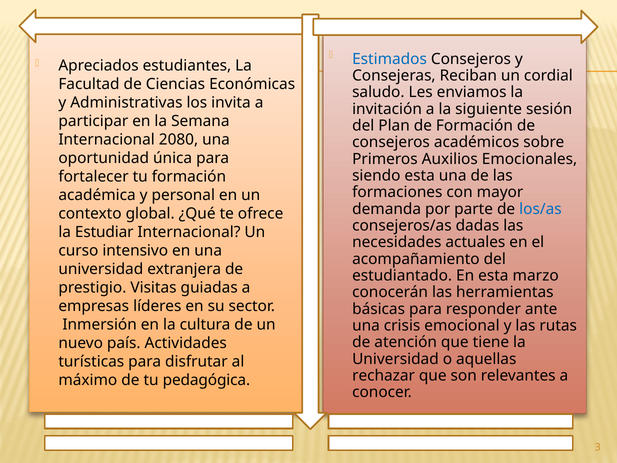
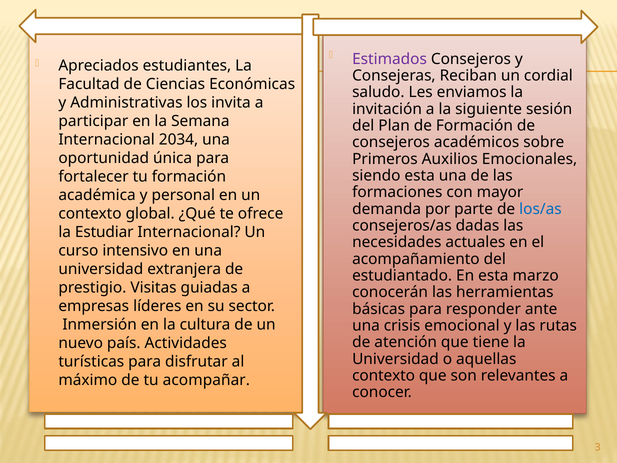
Estimados colour: blue -> purple
2080: 2080 -> 2034
rechazar at (384, 376): rechazar -> contexto
pedagógica: pedagógica -> acompañar
